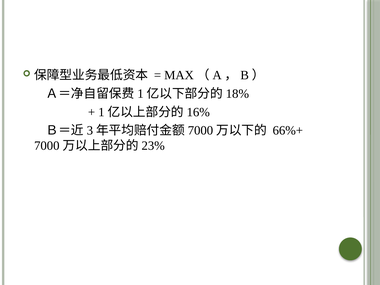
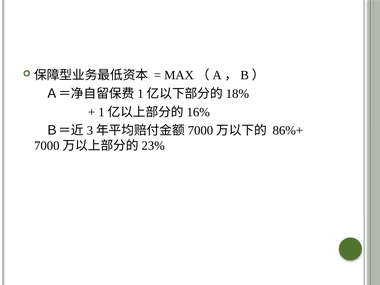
66%+: 66%+ -> 86%+
